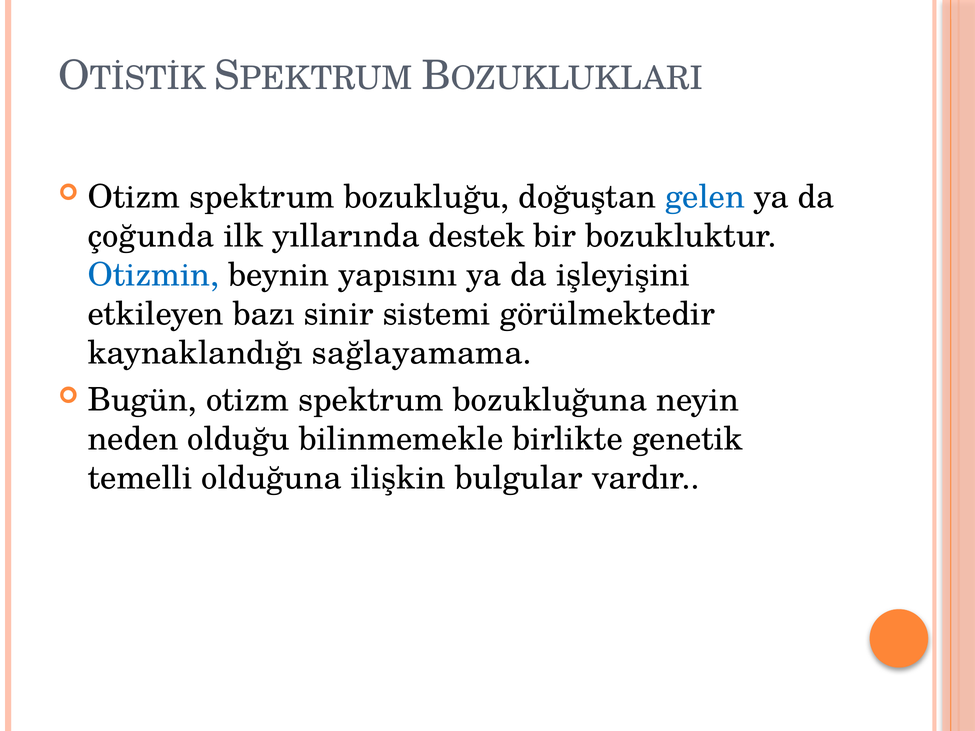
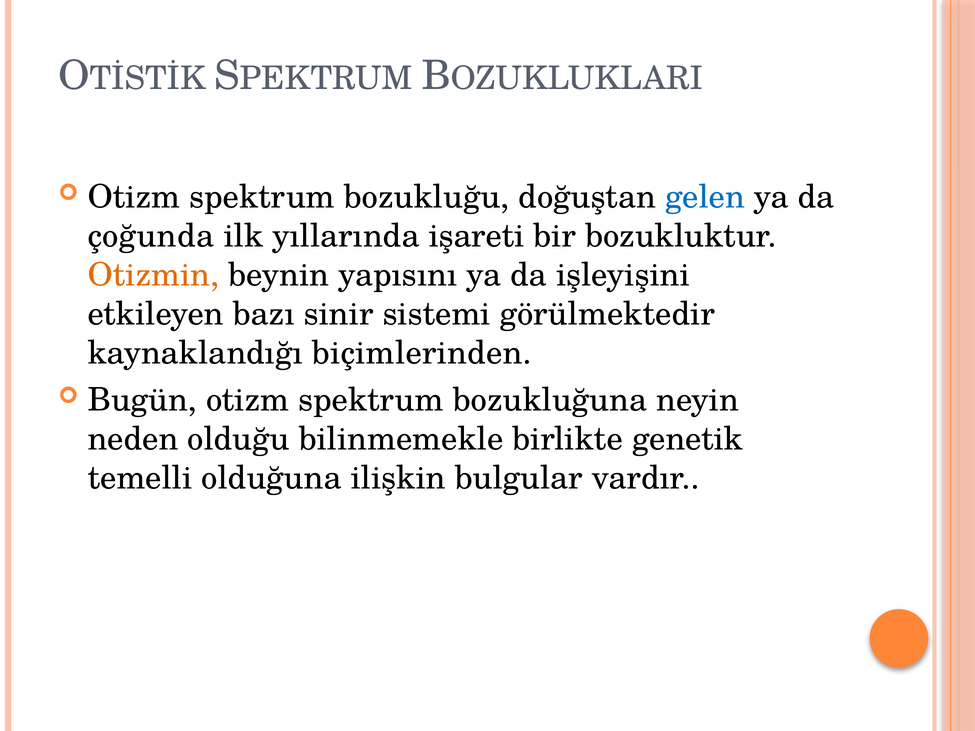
destek: destek -> işareti
Otizmin colour: blue -> orange
sağlayamama: sağlayamama -> biçimlerinden
